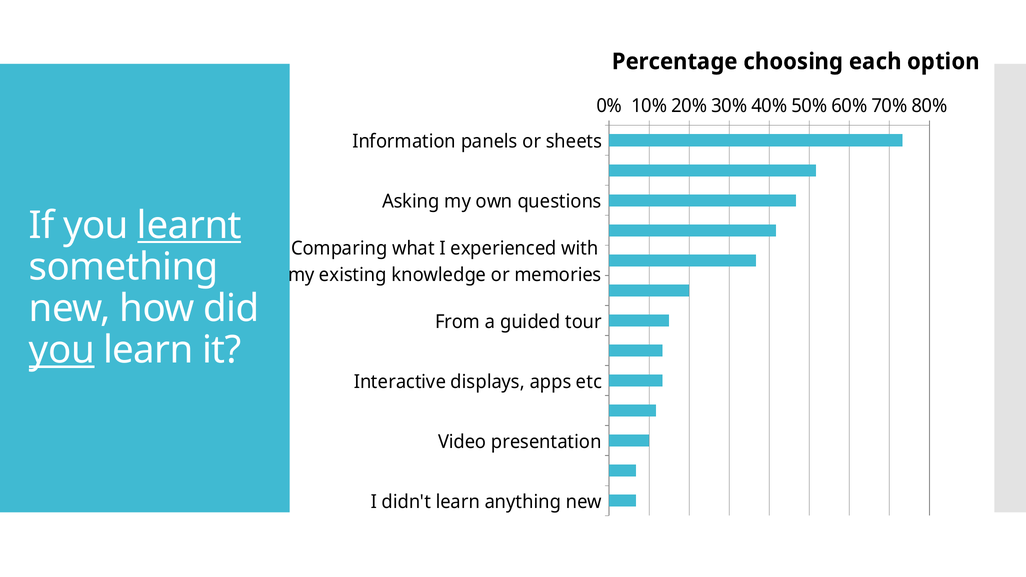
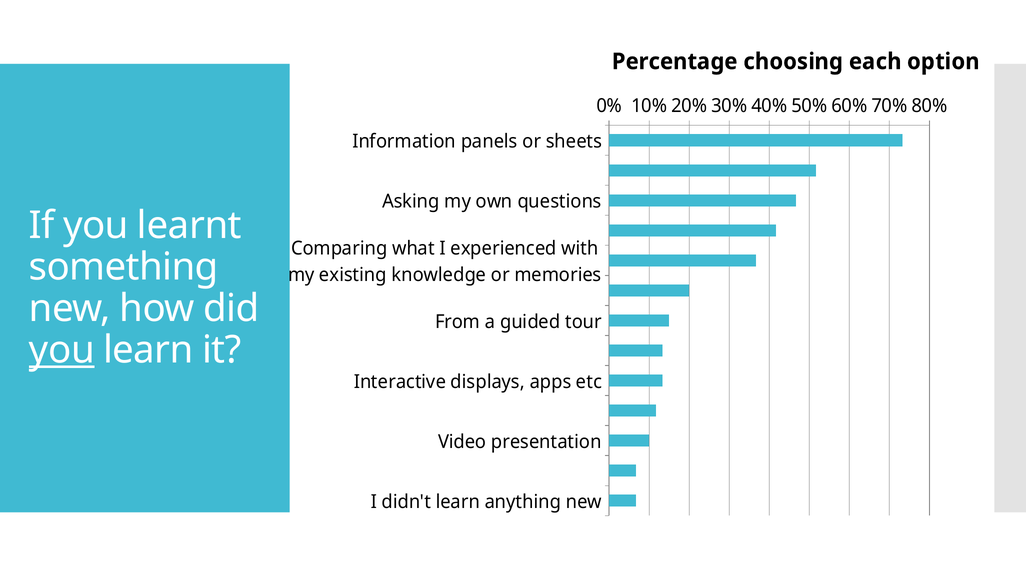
learnt underline: present -> none
